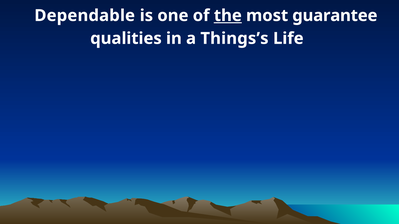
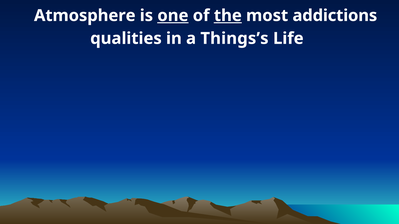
Dependable: Dependable -> Atmosphere
one underline: none -> present
guarantee: guarantee -> addictions
